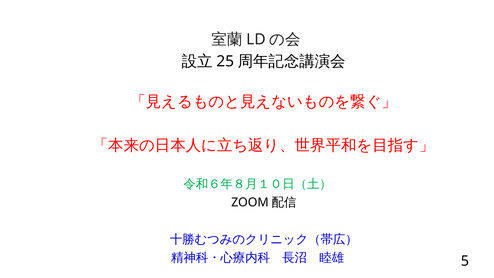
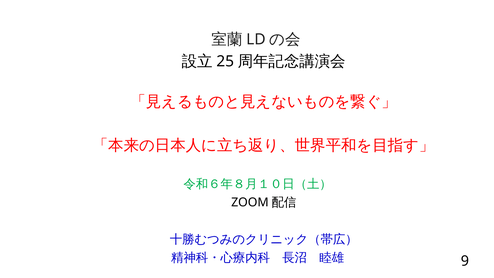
5: 5 -> 9
